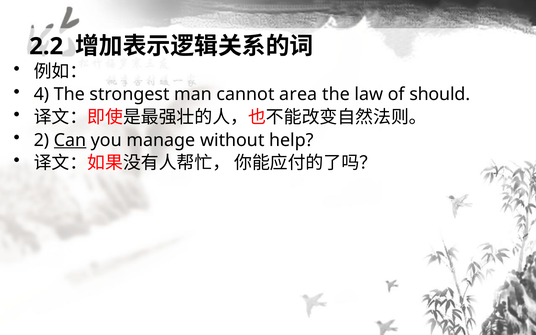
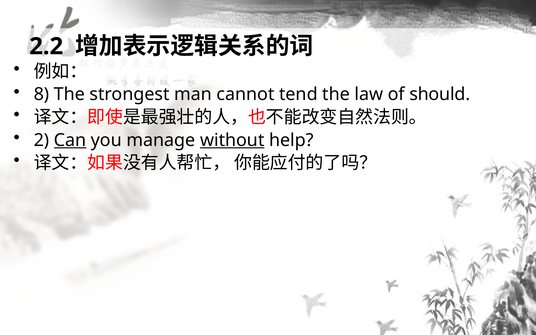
4: 4 -> 8
area: area -> tend
without underline: none -> present
